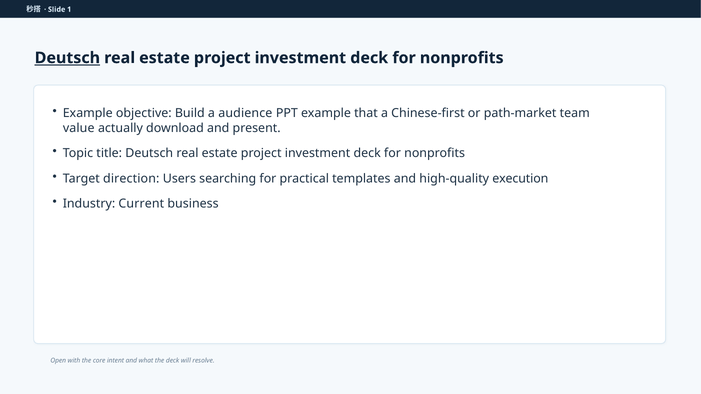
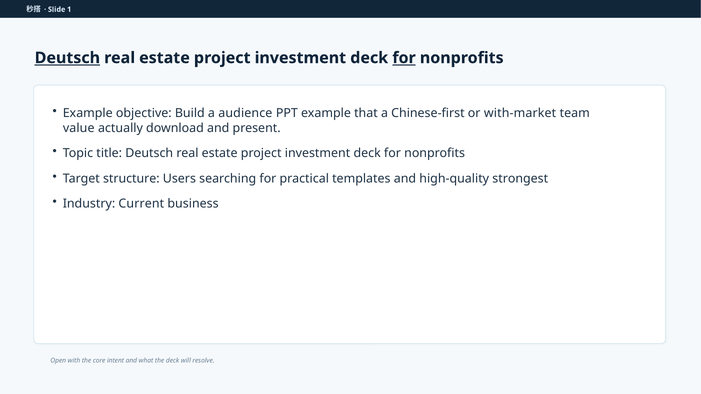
for at (404, 58) underline: none -> present
path-market: path-market -> with-market
direction: direction -> structure
execution: execution -> strongest
